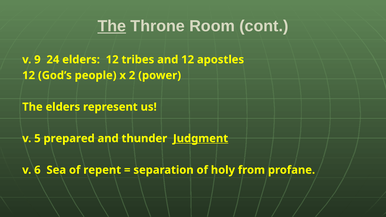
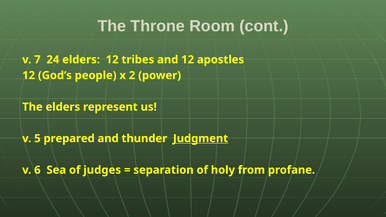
The at (112, 26) underline: present -> none
9: 9 -> 7
repent: repent -> judges
